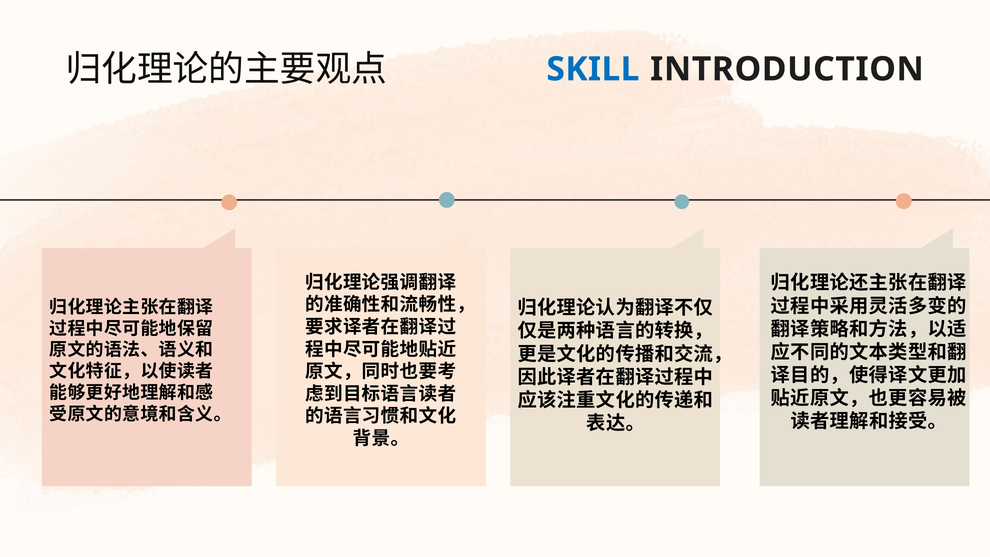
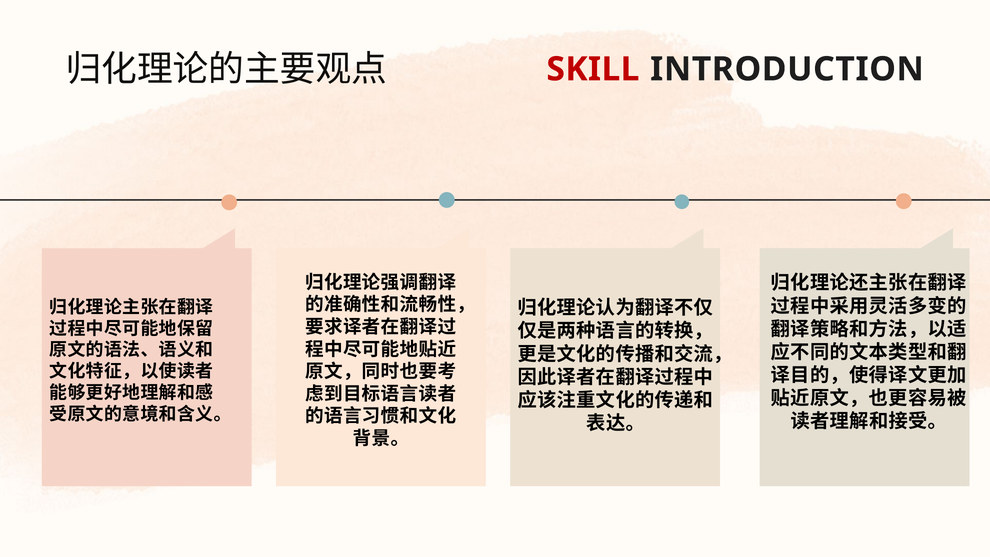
SKILL colour: blue -> red
